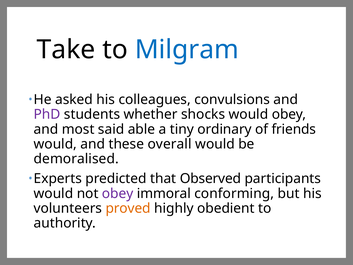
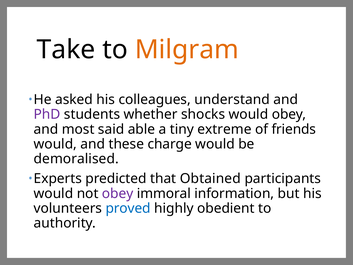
Milgram colour: blue -> orange
convulsions: convulsions -> understand
ordinary: ordinary -> extreme
overall: overall -> charge
Observed: Observed -> Obtained
conforming: conforming -> information
proved colour: orange -> blue
